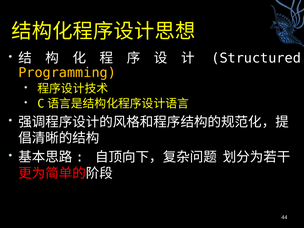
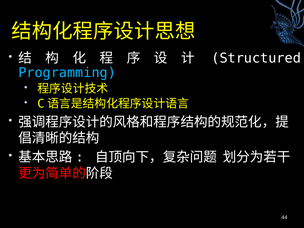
Programming colour: yellow -> light blue
